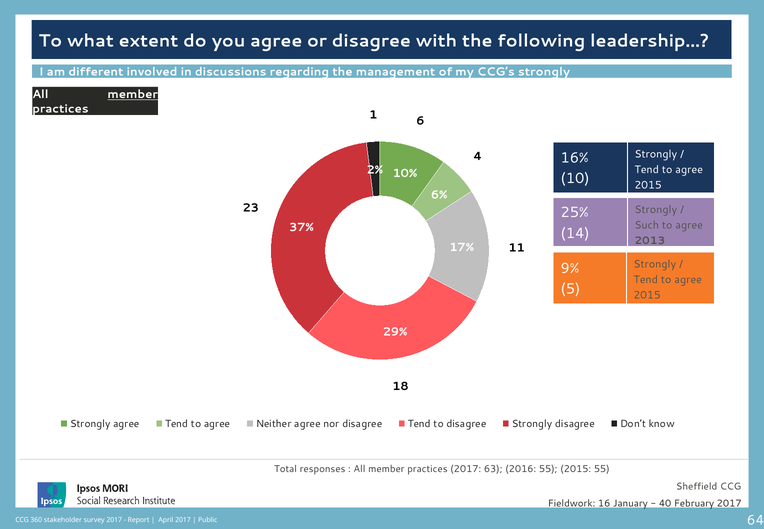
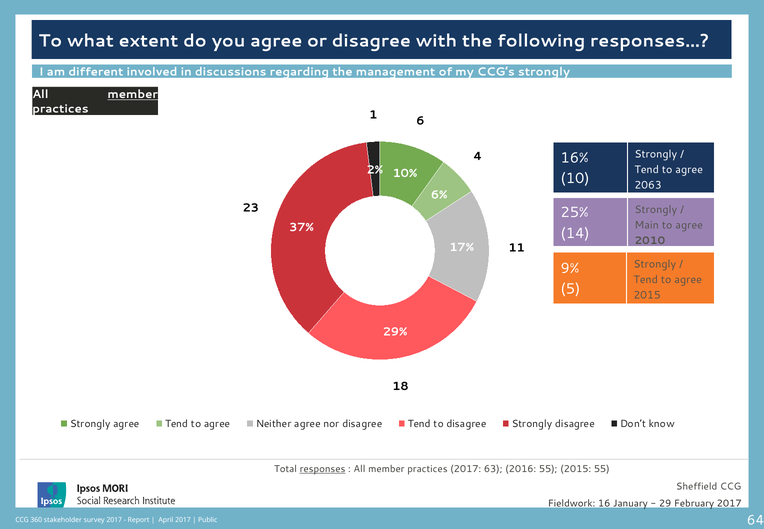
leadership…: leadership… -> responses…
2015 at (648, 185): 2015 -> 2063
Such: Such -> Main
2013: 2013 -> 2010
responses underline: none -> present
40: 40 -> 29
